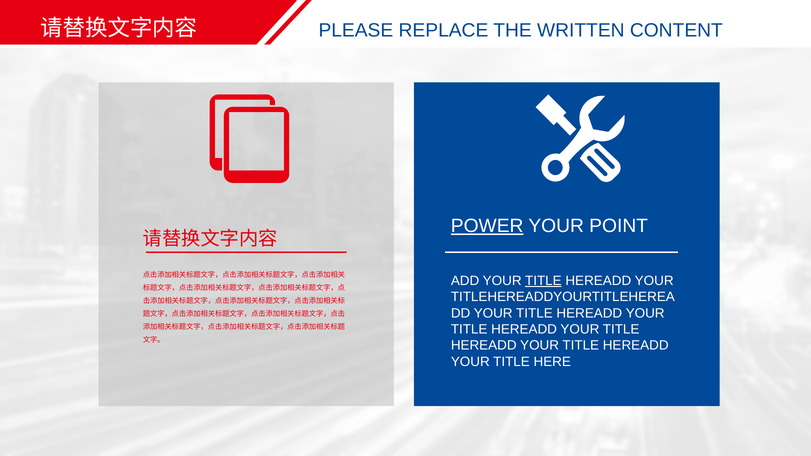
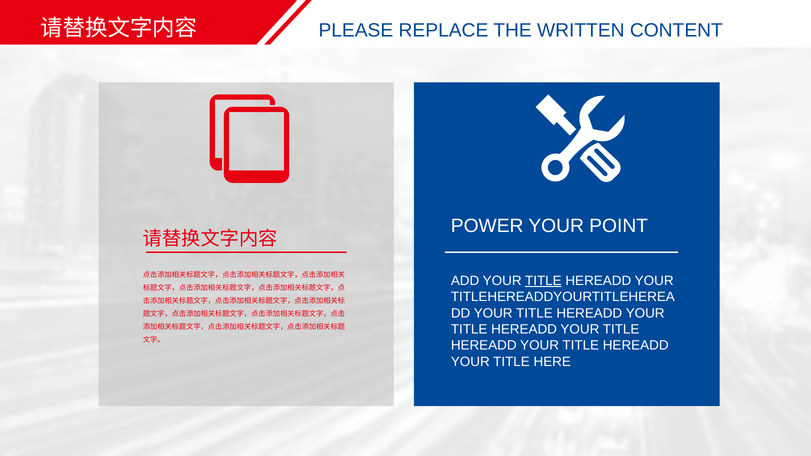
POWER underline: present -> none
